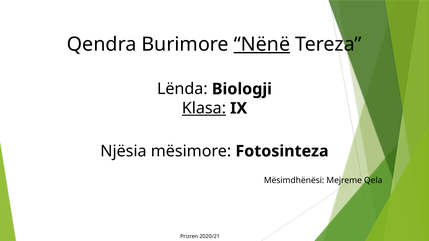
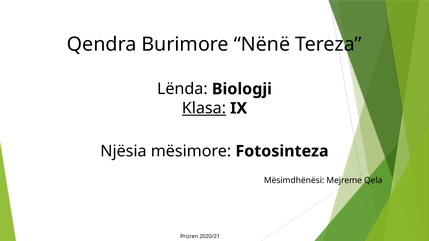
Nënë underline: present -> none
